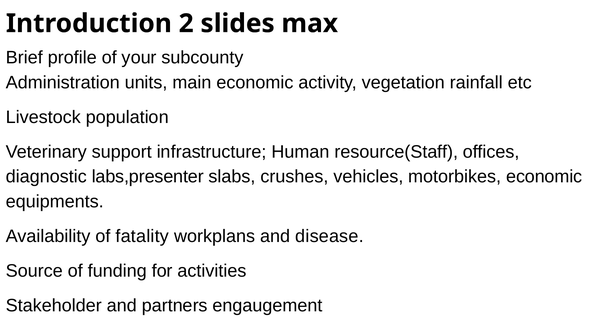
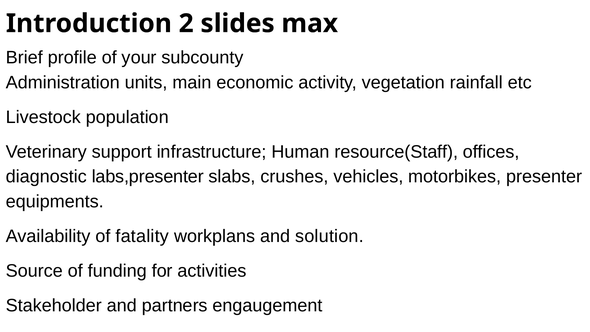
motorbikes economic: economic -> presenter
disease: disease -> solution
